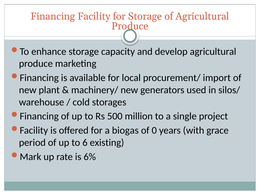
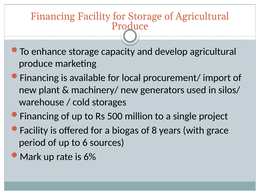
0: 0 -> 8
existing: existing -> sources
